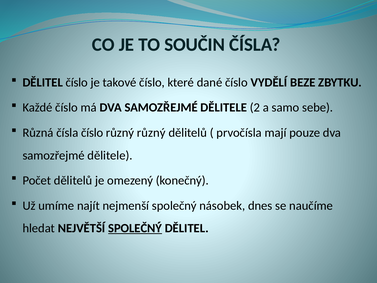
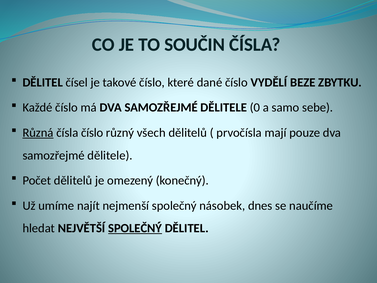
DĚLITEL číslo: číslo -> čísel
2: 2 -> 0
Různá underline: none -> present
různý různý: různý -> všech
